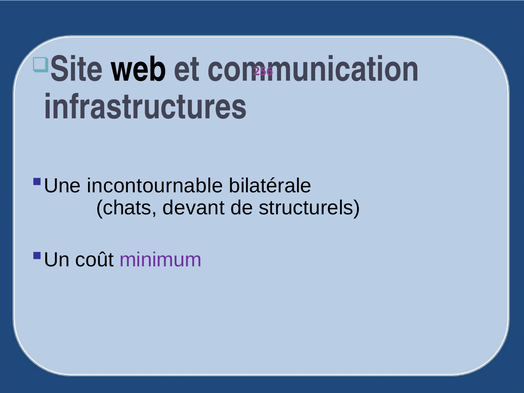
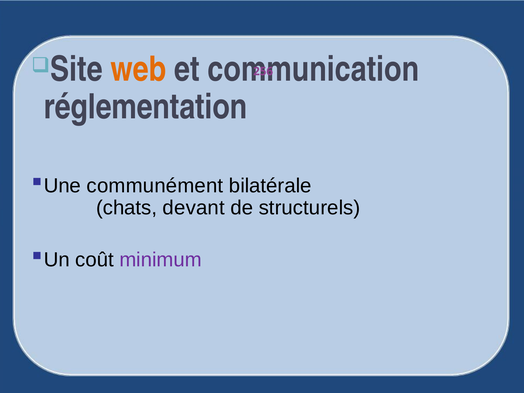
web colour: black -> orange
infrastructures: infrastructures -> réglementation
incontournable: incontournable -> communément
